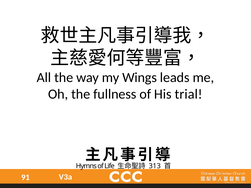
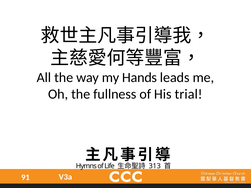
Wings: Wings -> Hands
